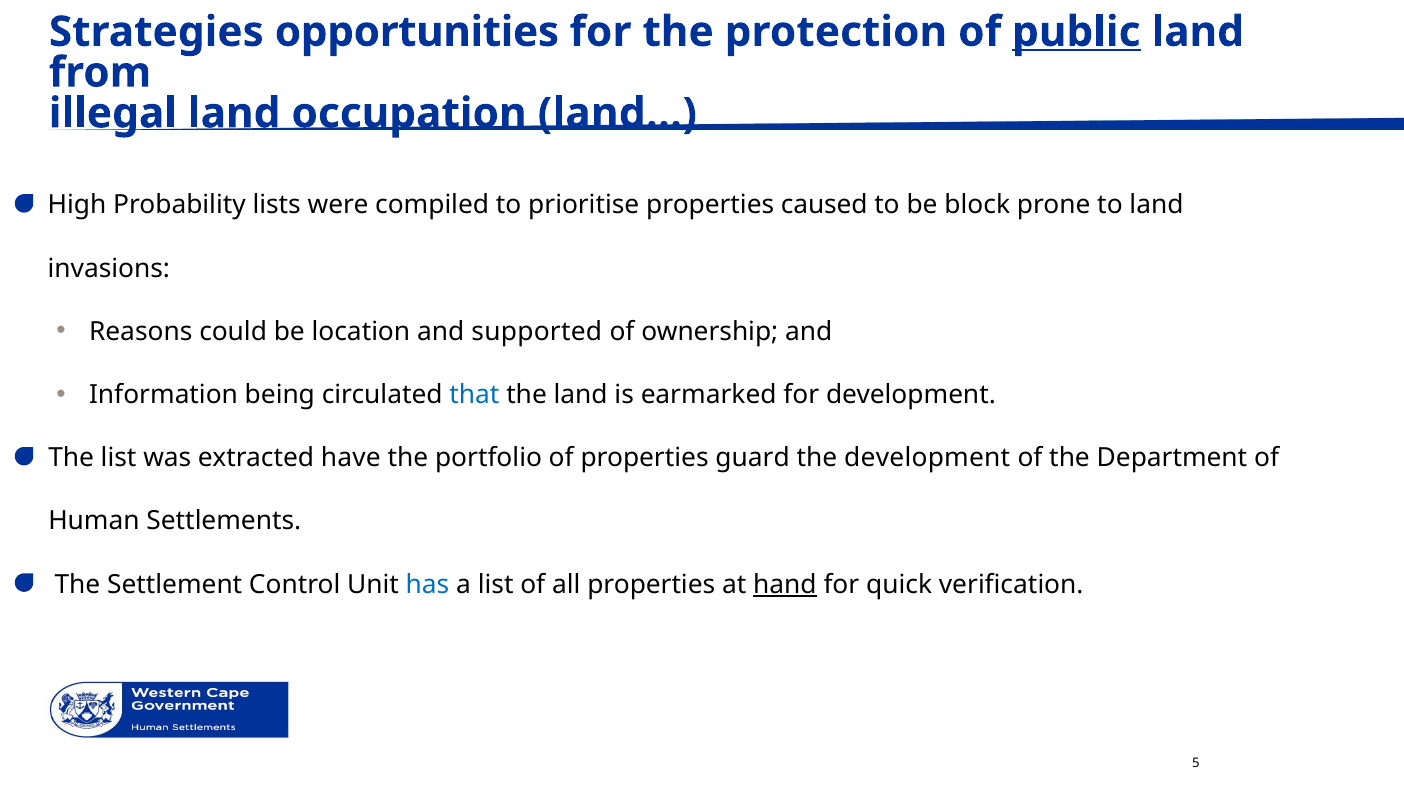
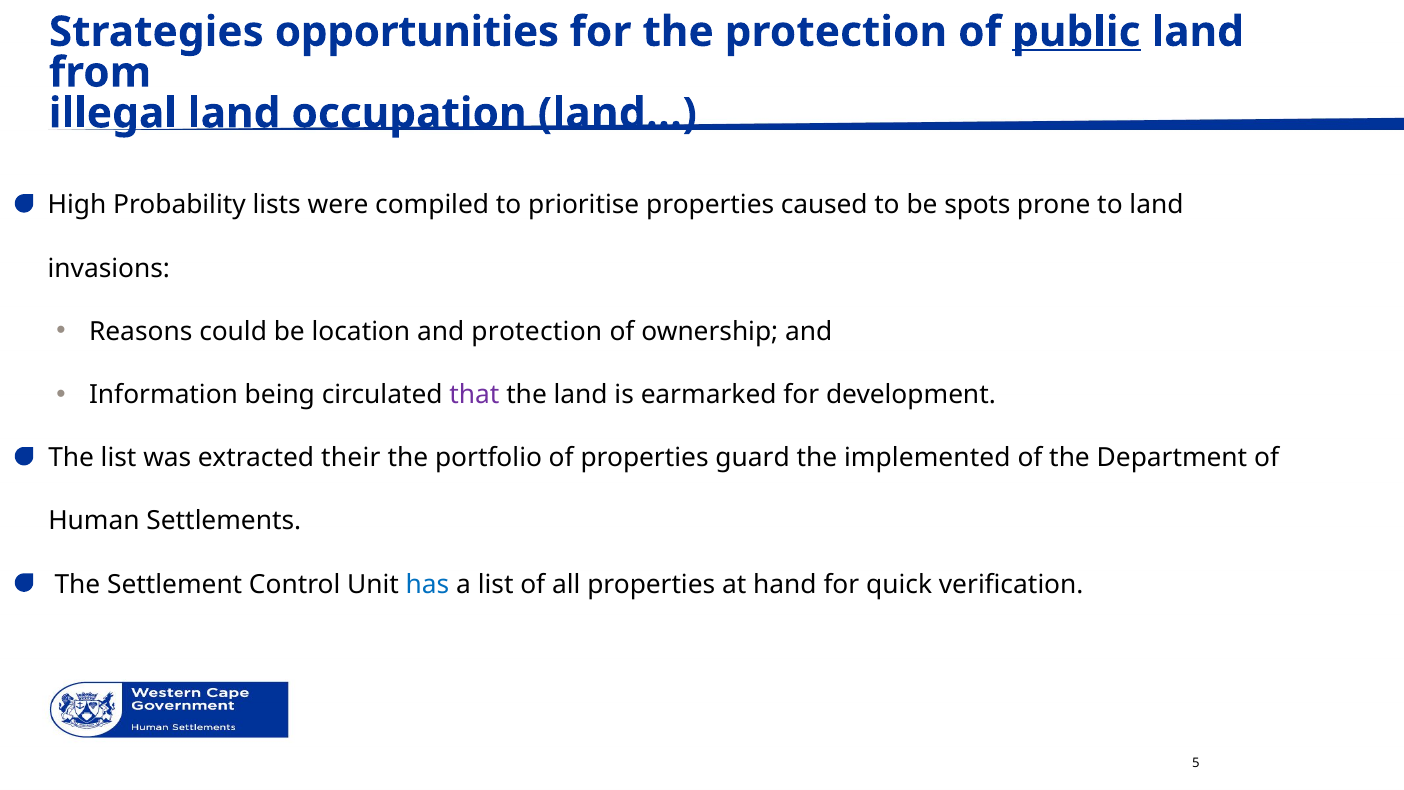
block: block -> spots
and supported: supported -> protection
that colour: blue -> purple
have: have -> their
the development: development -> implemented
hand underline: present -> none
